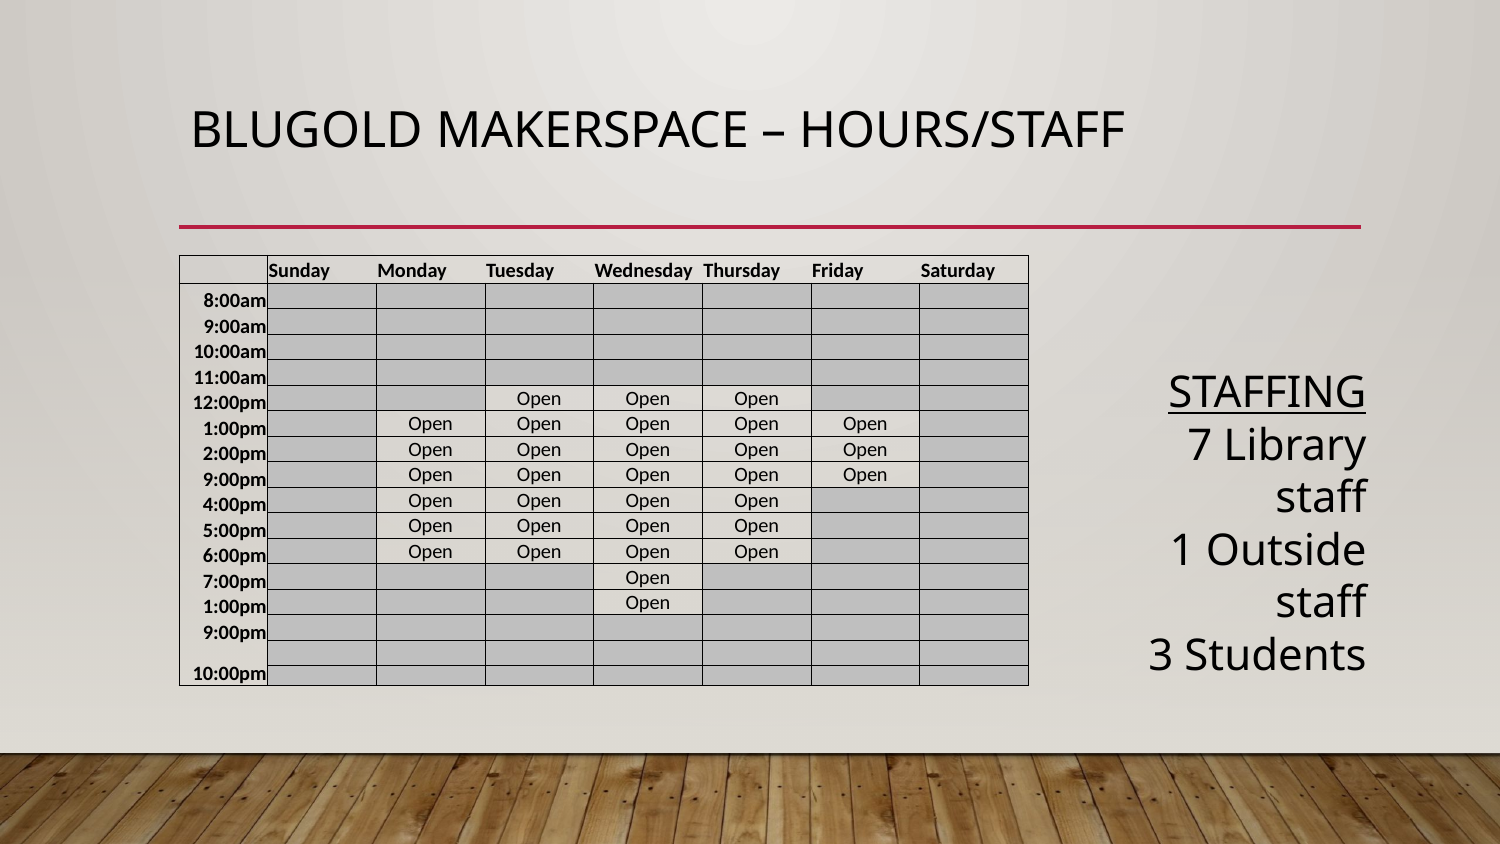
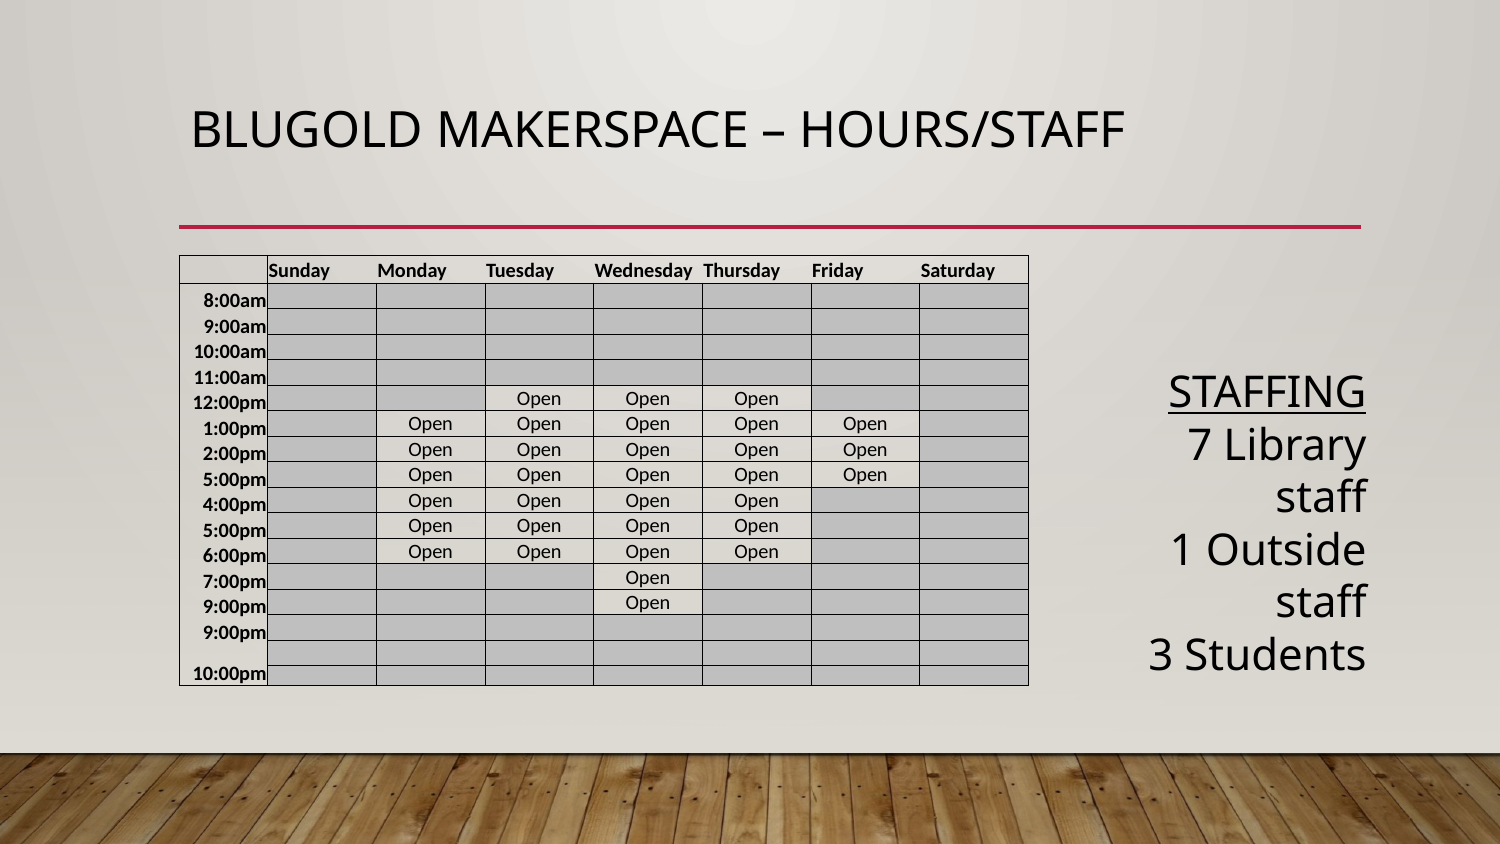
9:00pm at (235, 479): 9:00pm -> 5:00pm
1:00pm at (235, 607): 1:00pm -> 9:00pm
